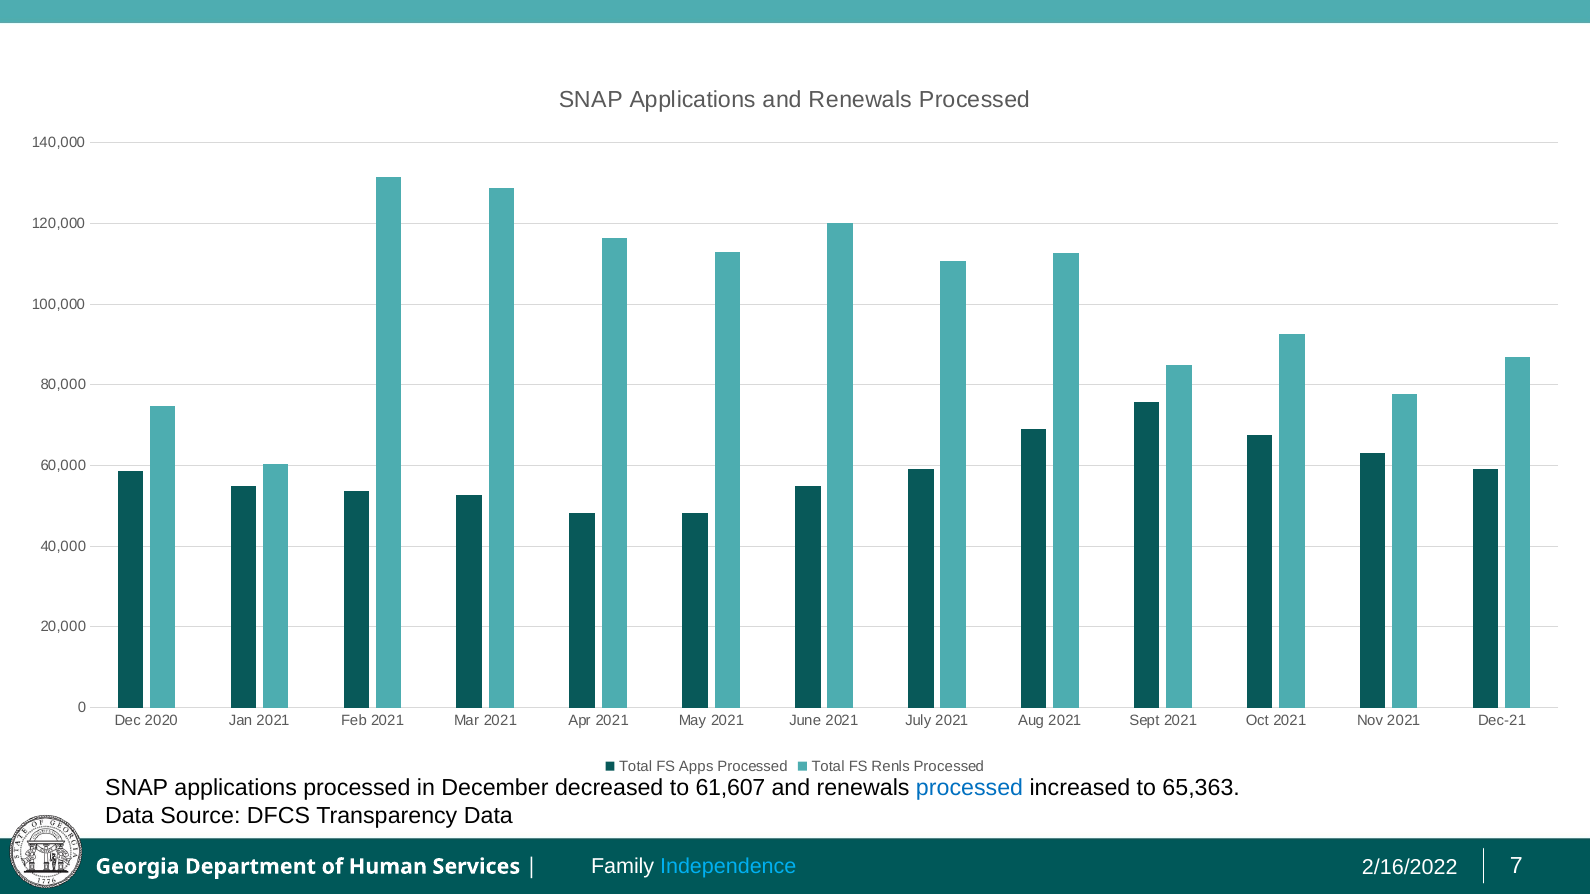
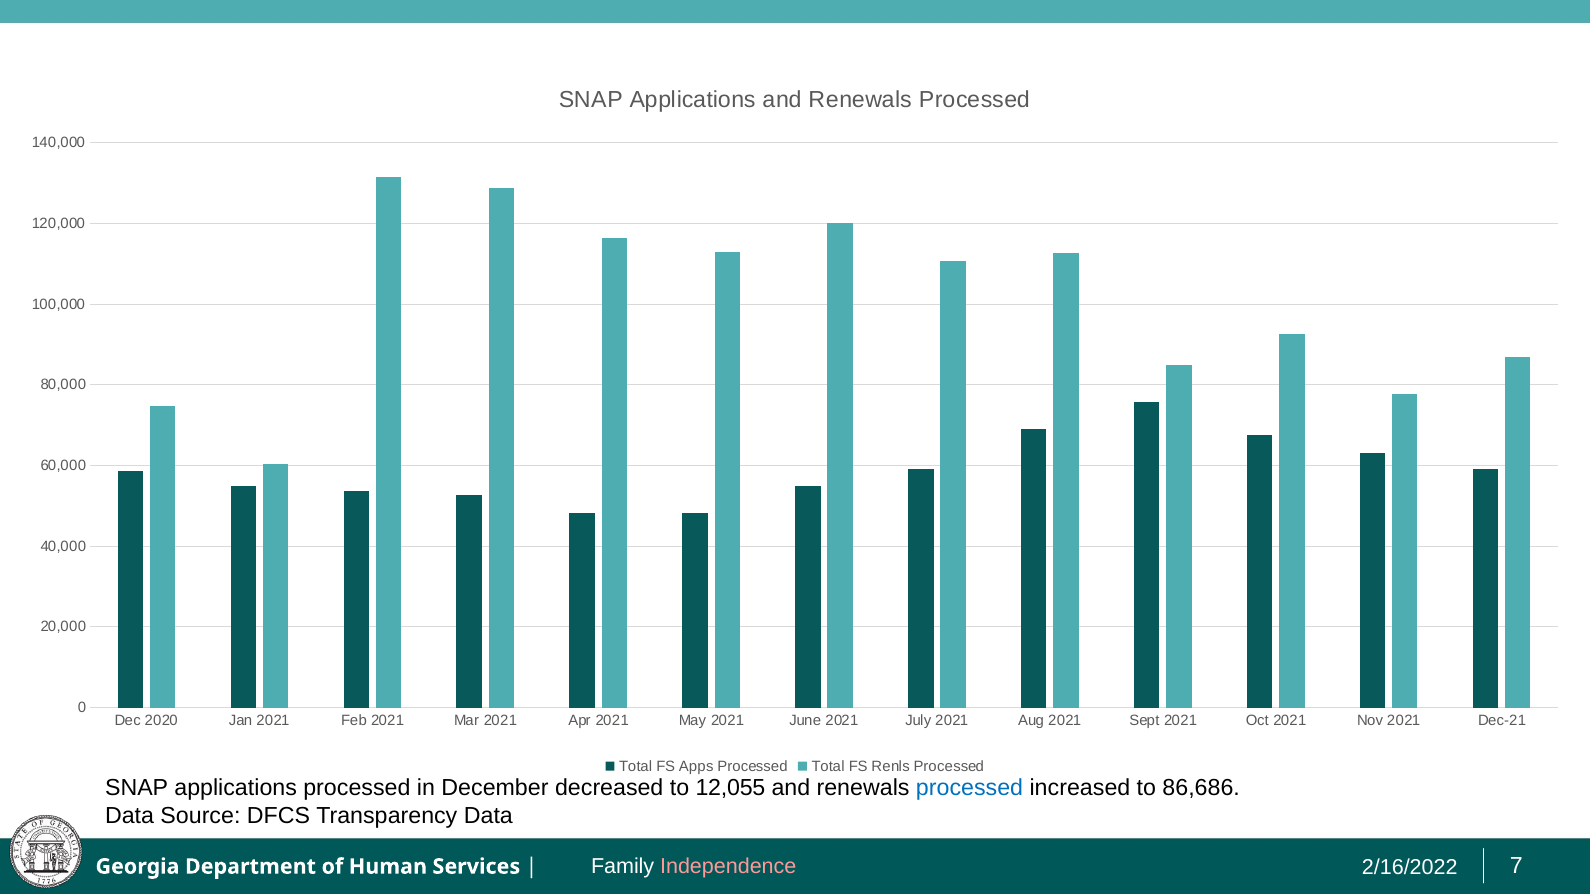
61,607: 61,607 -> 12,055
65,363: 65,363 -> 86,686
Independence colour: light blue -> pink
